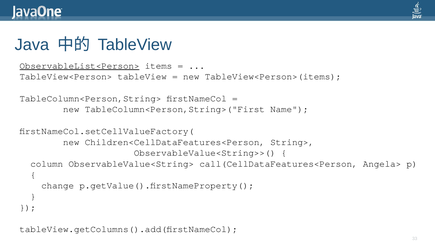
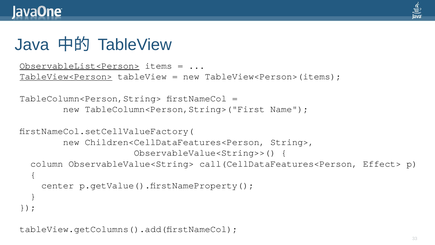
TableView<Person> underline: none -> present
Angela>: Angela> -> Effect>
change: change -> center
